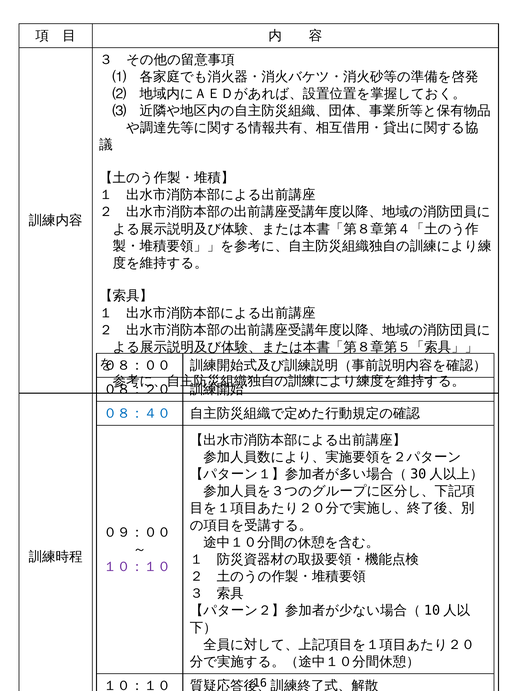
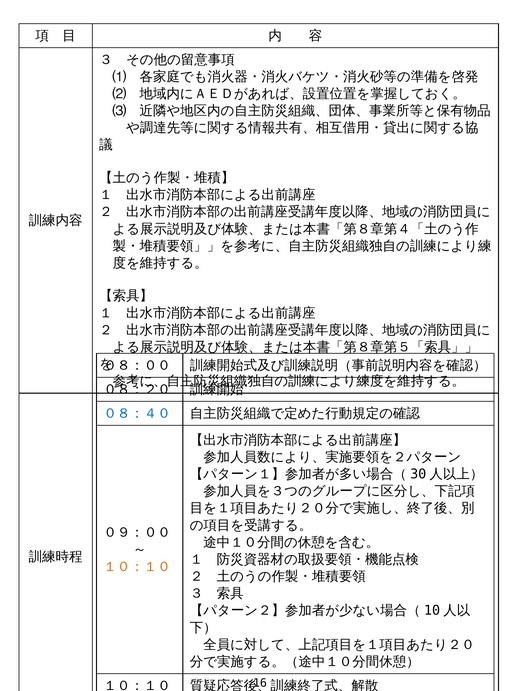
１０：１０ at (137, 566) colour: purple -> orange
